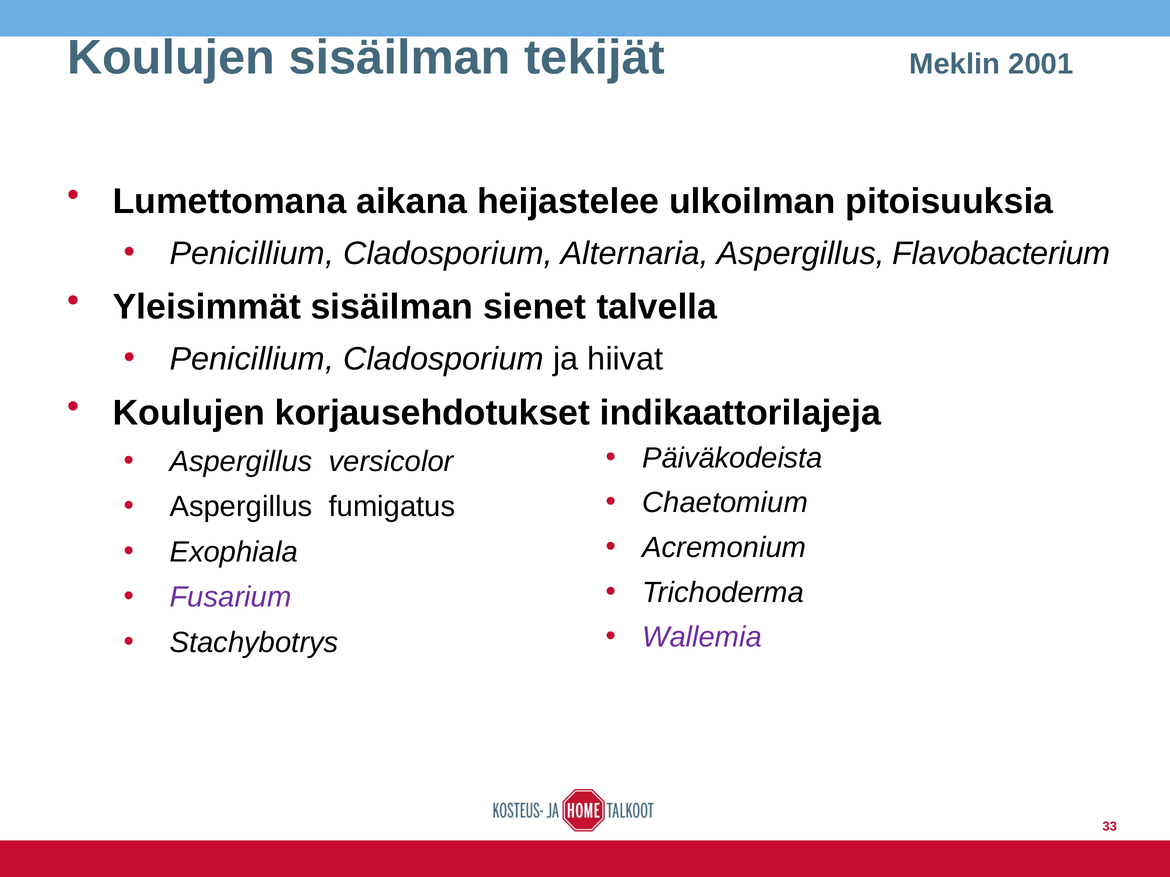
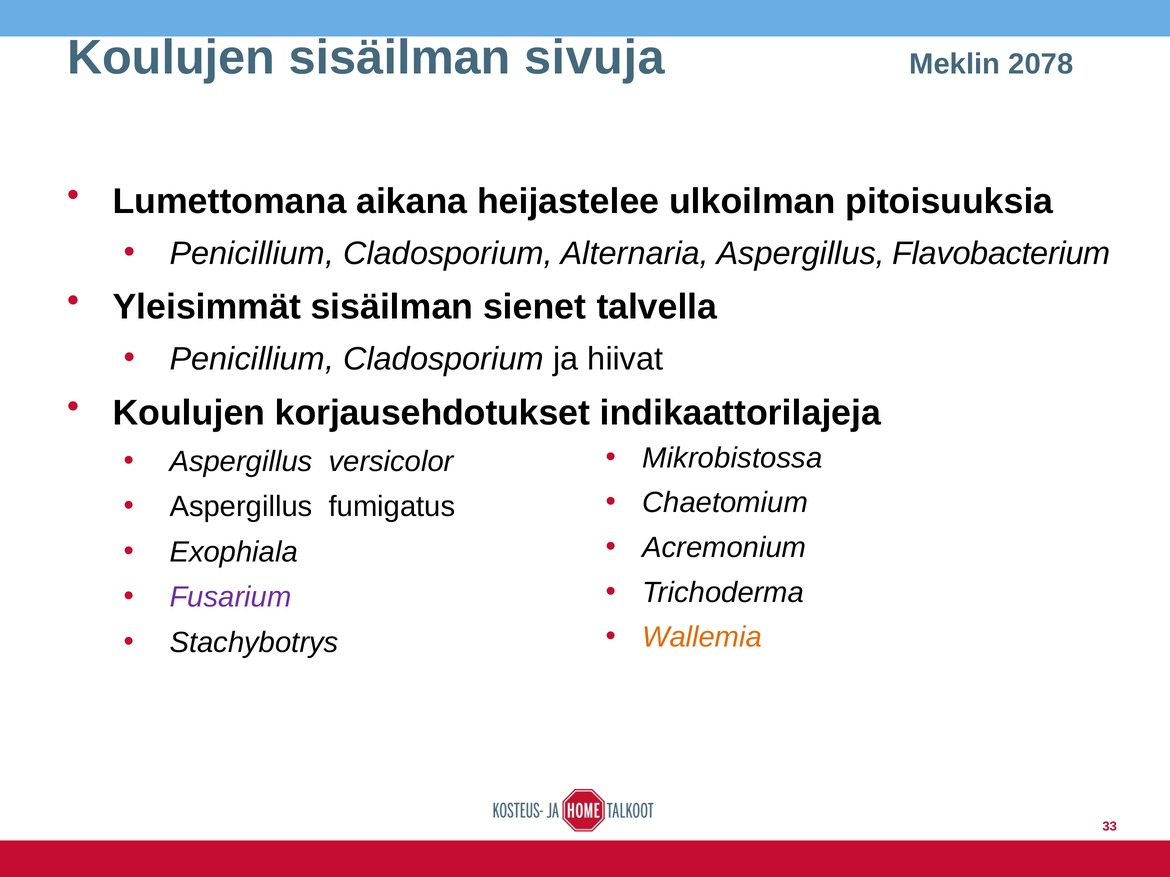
tekijät: tekijät -> sivuja
2001: 2001 -> 2078
Päiväkodeista: Päiväkodeista -> Mikrobistossa
Wallemia colour: purple -> orange
